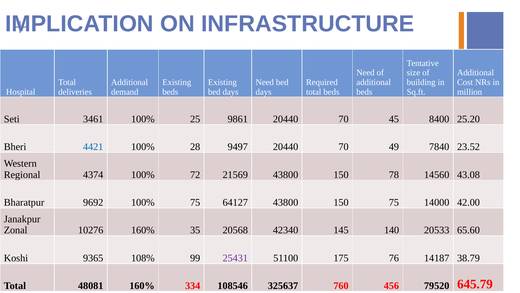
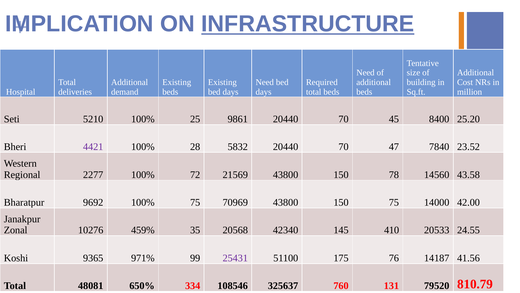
INFRASTRUCTURE underline: none -> present
3461: 3461 -> 5210
4421 colour: blue -> purple
9497: 9497 -> 5832
49: 49 -> 47
4374: 4374 -> 2277
43.08: 43.08 -> 43.58
64127: 64127 -> 70969
10276 160%: 160% -> 459%
140: 140 -> 410
65.60: 65.60 -> 24.55
108%: 108% -> 971%
38.79: 38.79 -> 41.56
48081 160%: 160% -> 650%
456: 456 -> 131
645.79: 645.79 -> 810.79
